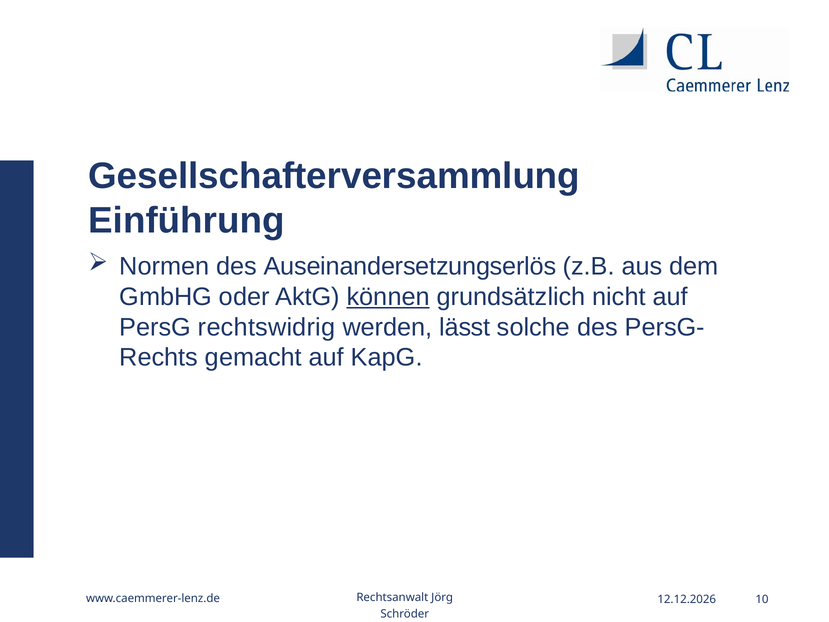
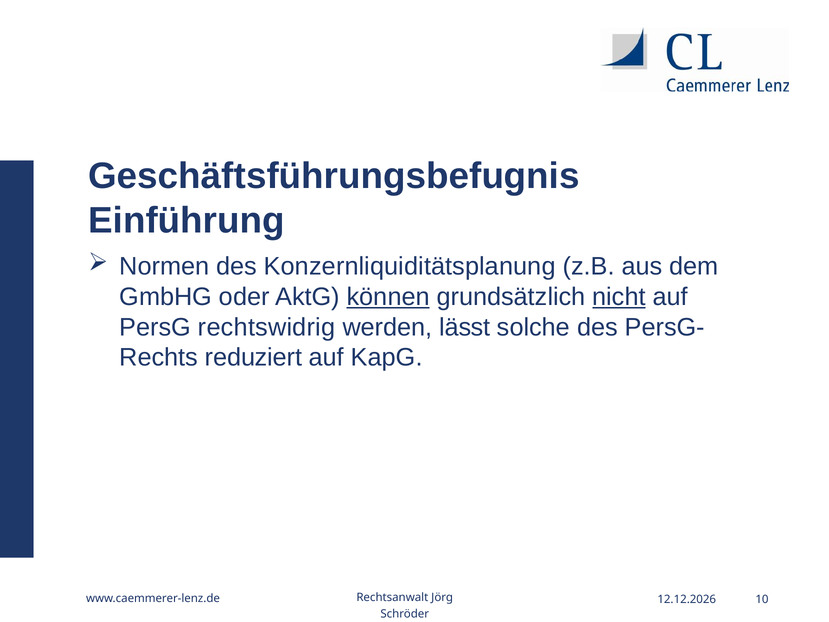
Gesellschafterversammlung: Gesellschafterversammlung -> Geschäftsführungsbefugnis
Auseinandersetzungserlös: Auseinandersetzungserlös -> Konzernliquiditätsplanung
nicht underline: none -> present
gemacht: gemacht -> reduziert
